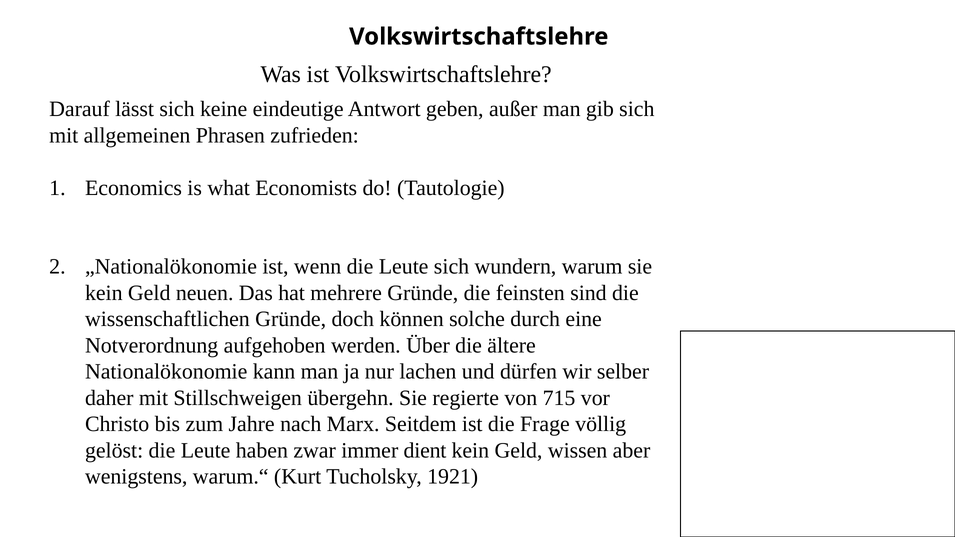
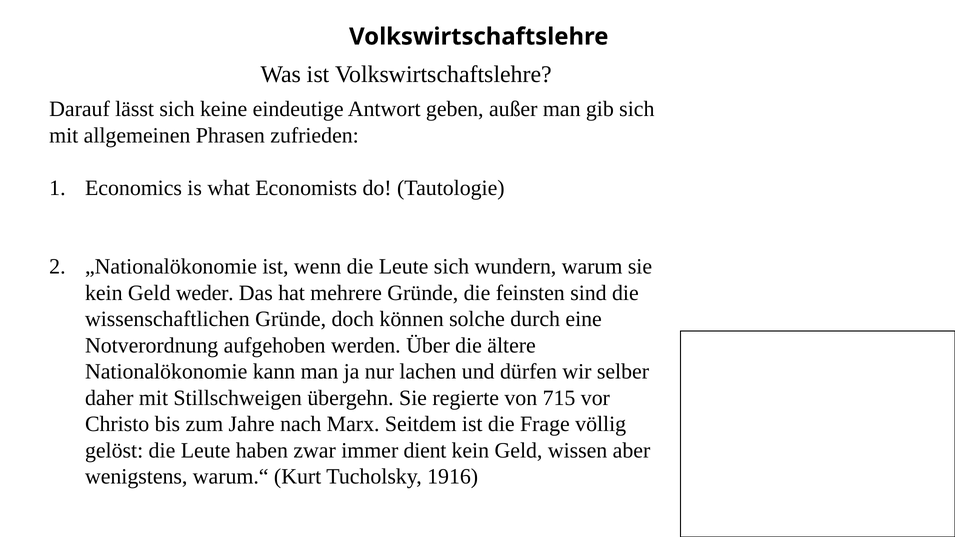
neuen: neuen -> weder
1921: 1921 -> 1916
